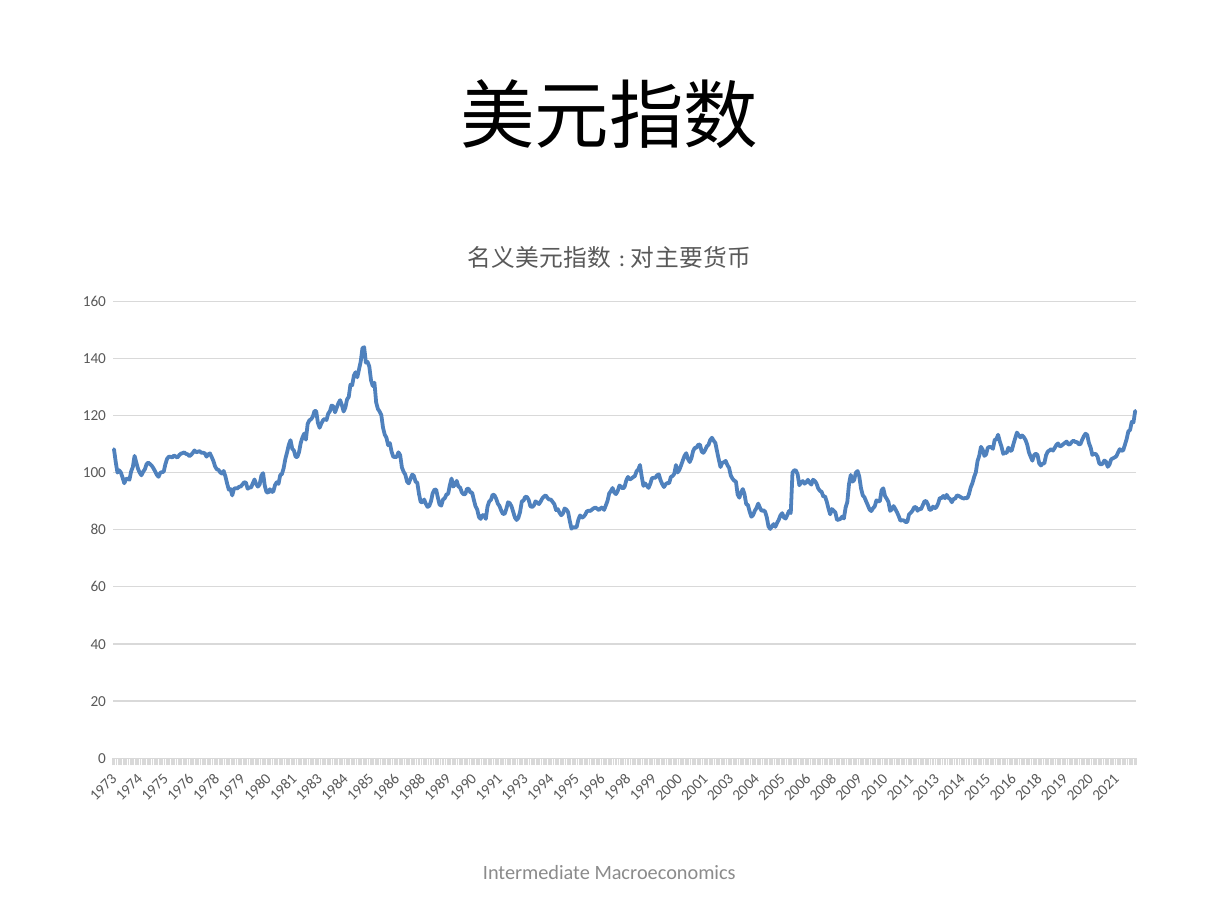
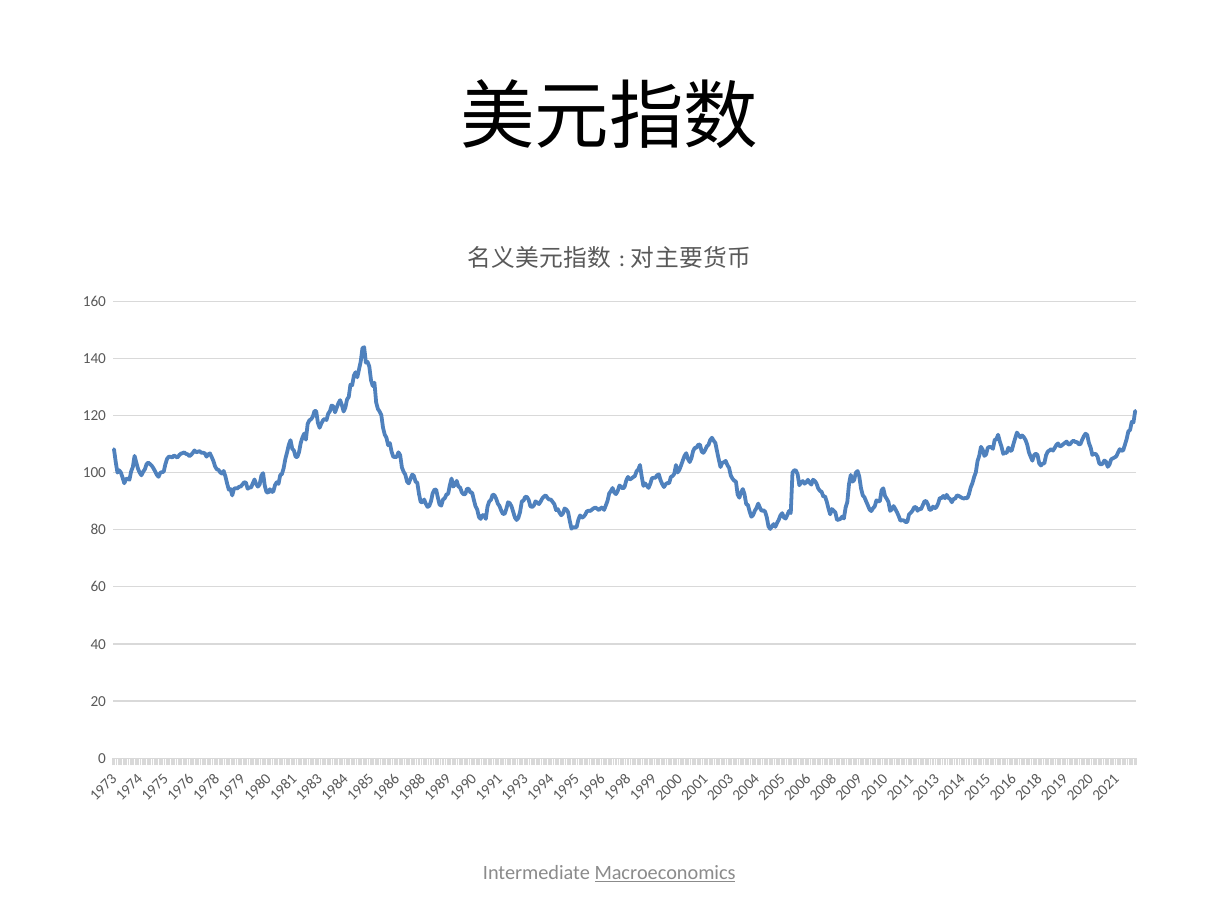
Macroeconomics underline: none -> present
